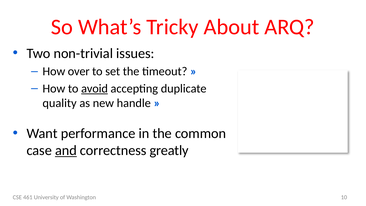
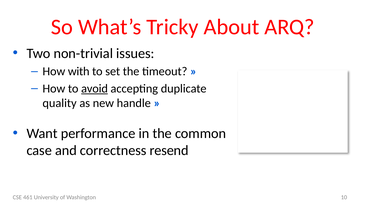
over: over -> with
and underline: present -> none
greatly: greatly -> resend
